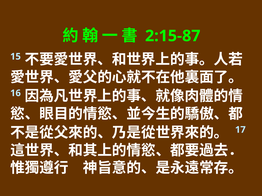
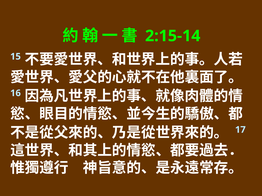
2:15-87: 2:15-87 -> 2:15-14
